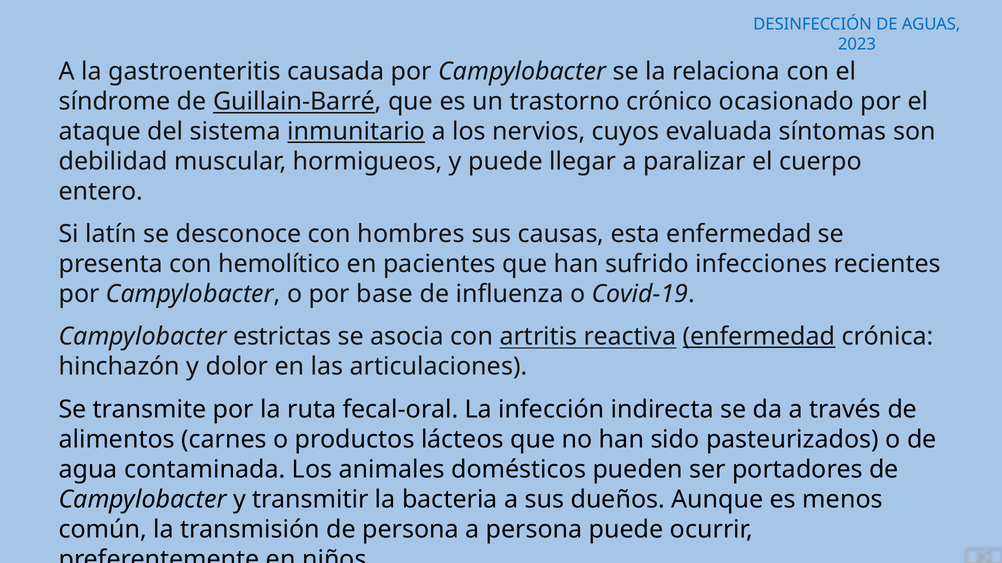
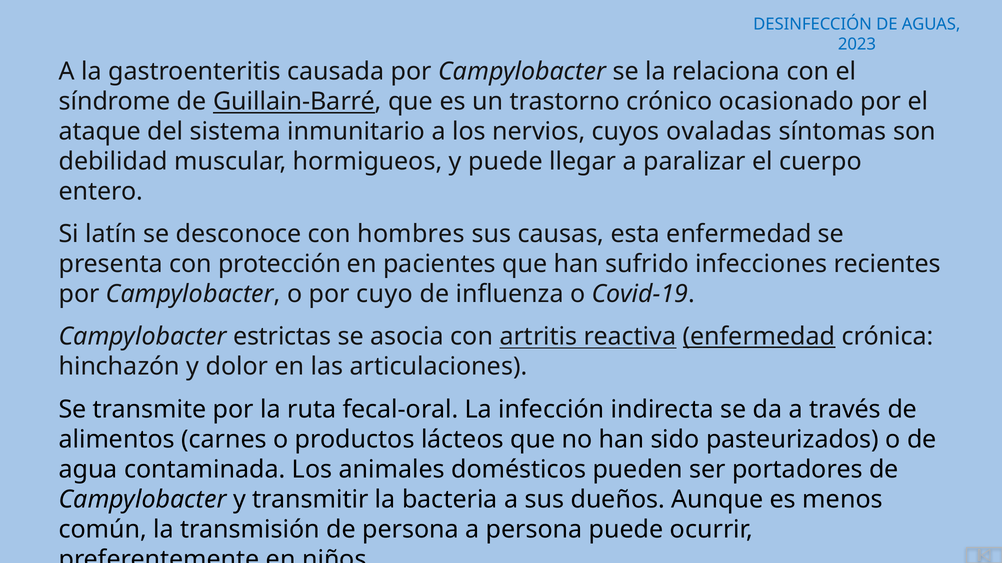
inmunitario underline: present -> none
evaluada: evaluada -> ovaladas
hemolítico: hemolítico -> protección
base: base -> cuyo
